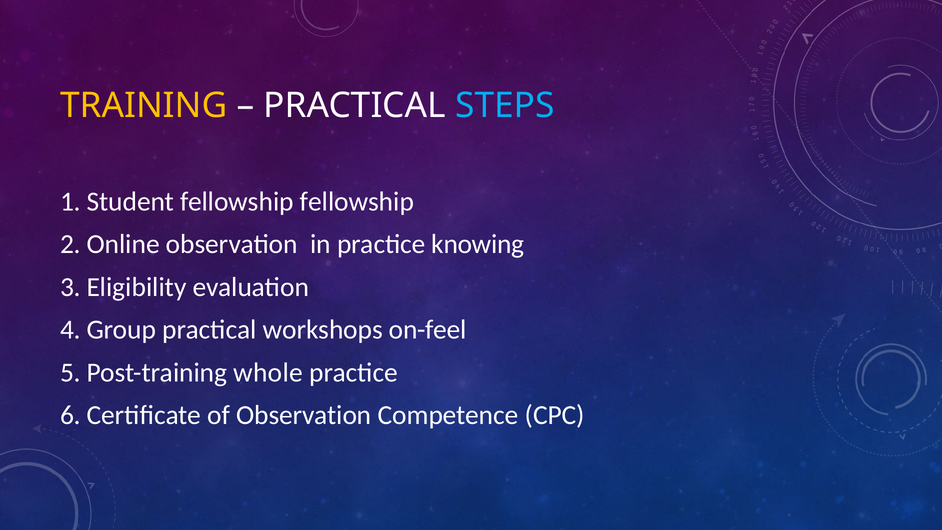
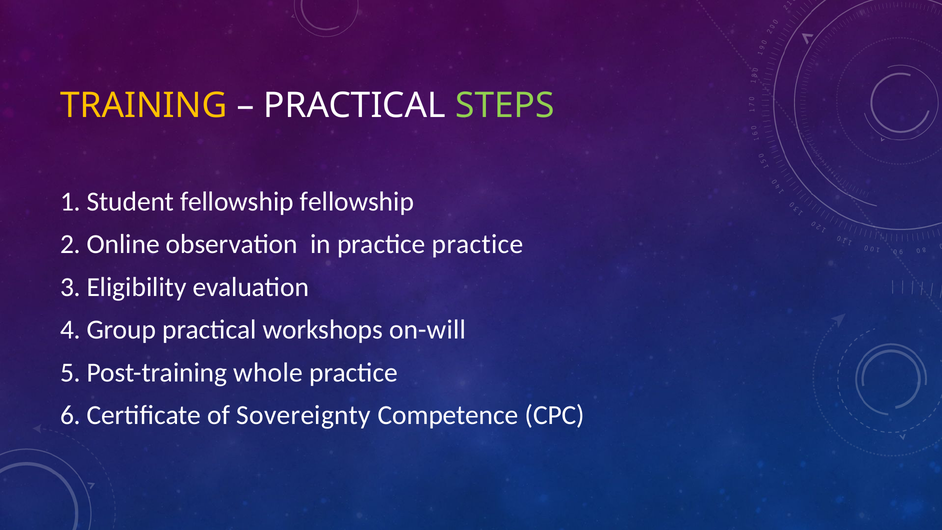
STEPS colour: light blue -> light green
practice knowing: knowing -> practice
on-feel: on-feel -> on-will
of Observation: Observation -> Sovereignty
